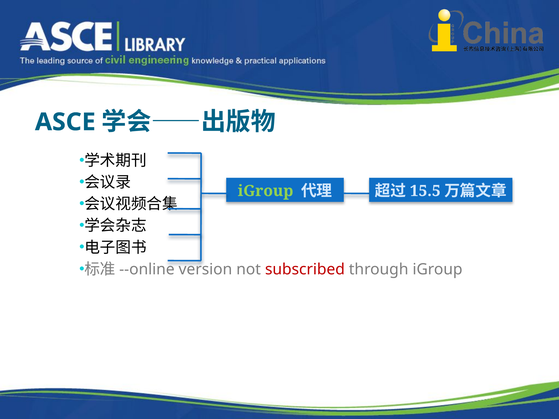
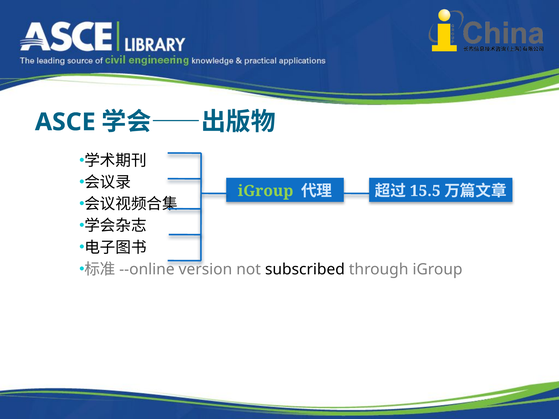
subscribed colour: red -> black
